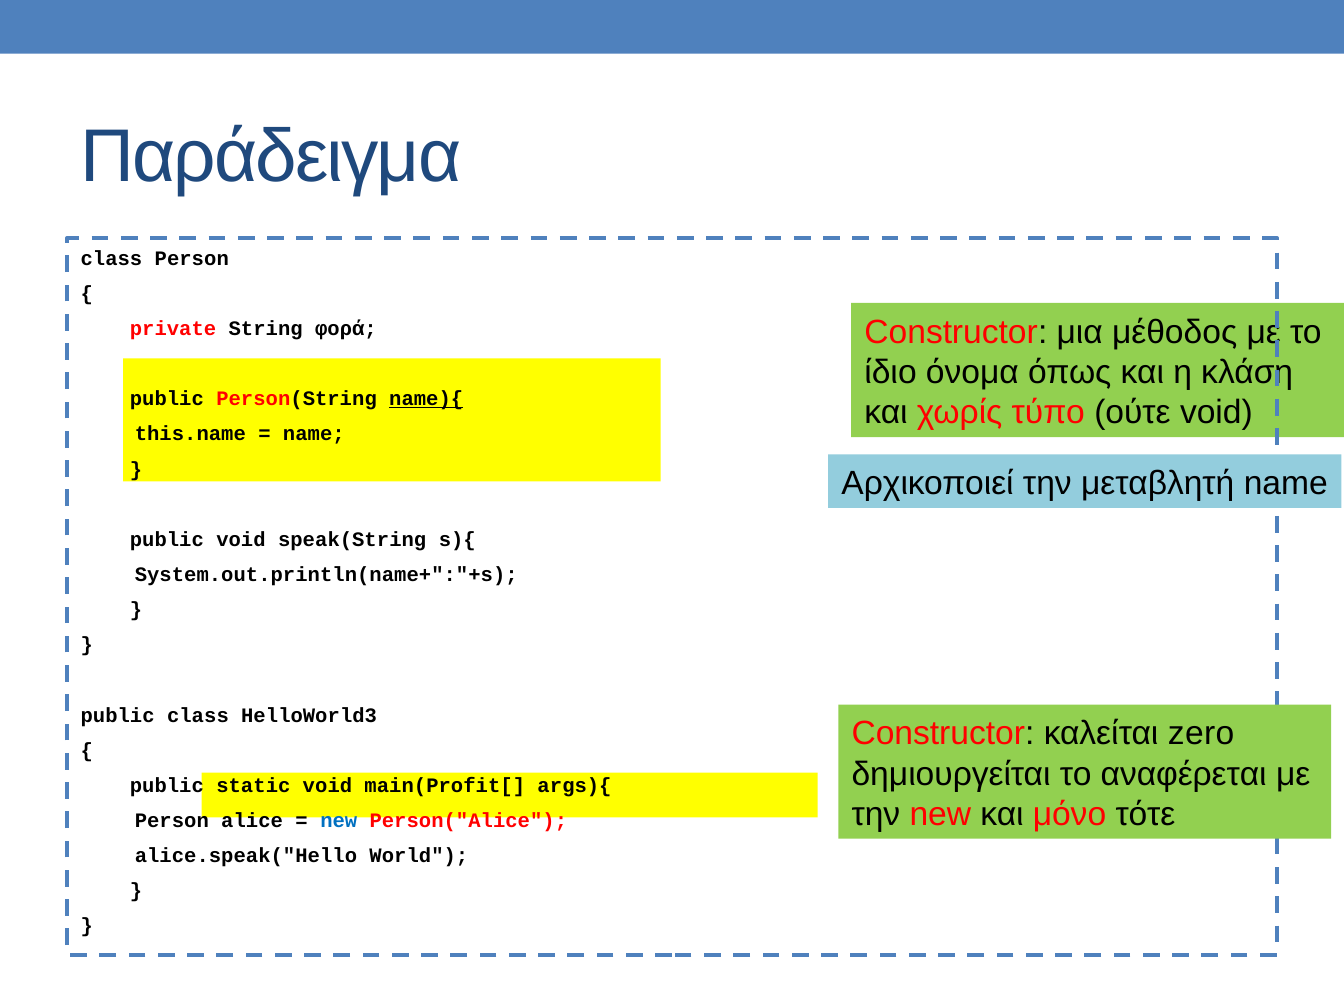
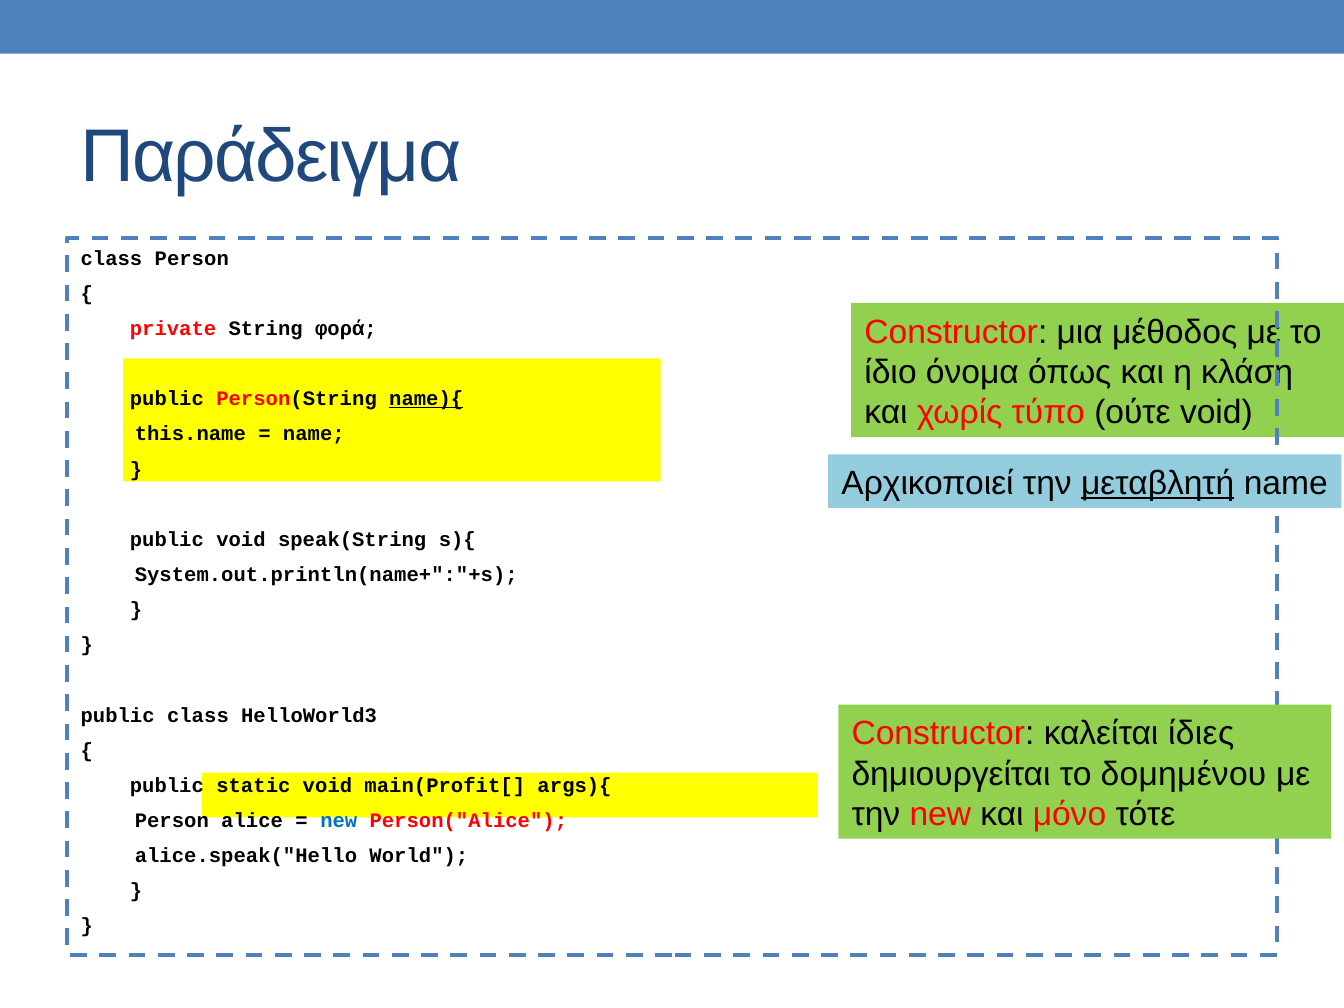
μεταβλητή underline: none -> present
zero: zero -> ίδιες
αναφέρεται: αναφέρεται -> δομημένου
